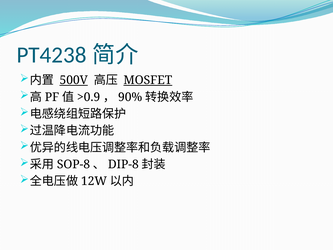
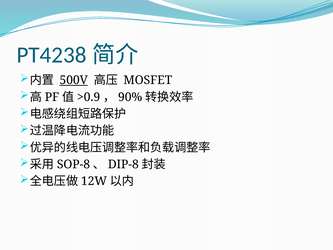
MOSFET underline: present -> none
